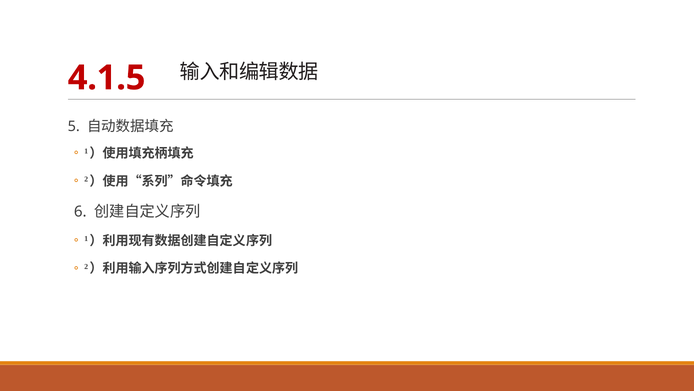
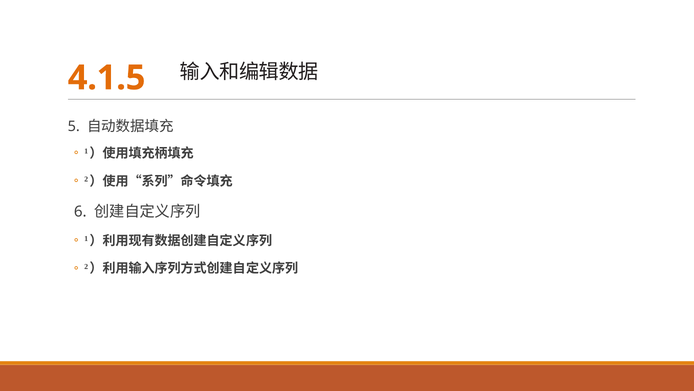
4.1.5 colour: red -> orange
